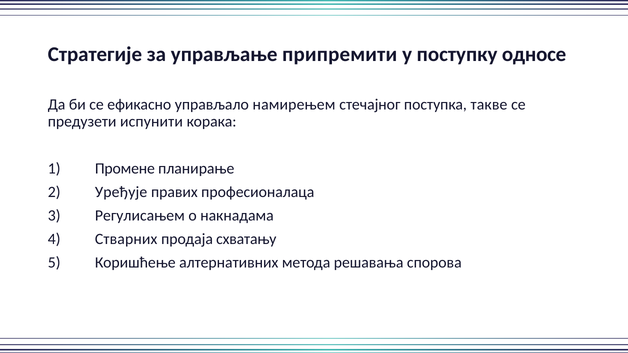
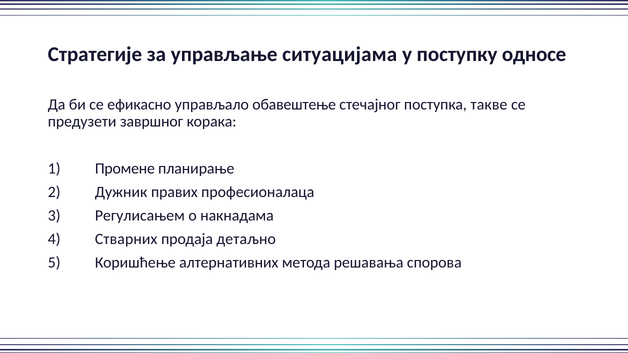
припремити: припремити -> ситуацијама
намирењем: намирењем -> обавештење
испунити: испунити -> завршног
Уређује: Уређује -> Дужник
схватању: схватању -> детаљно
